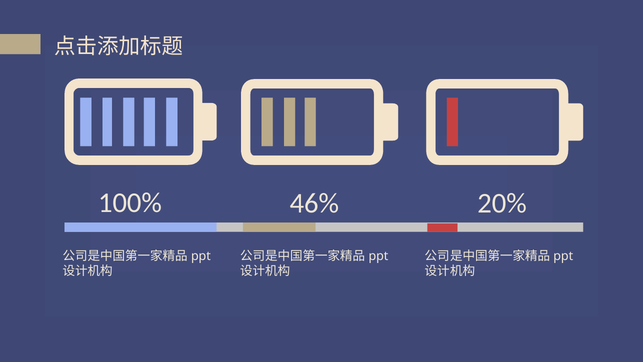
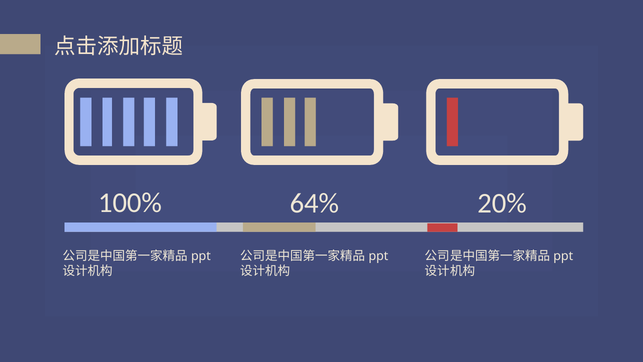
46%: 46% -> 64%
